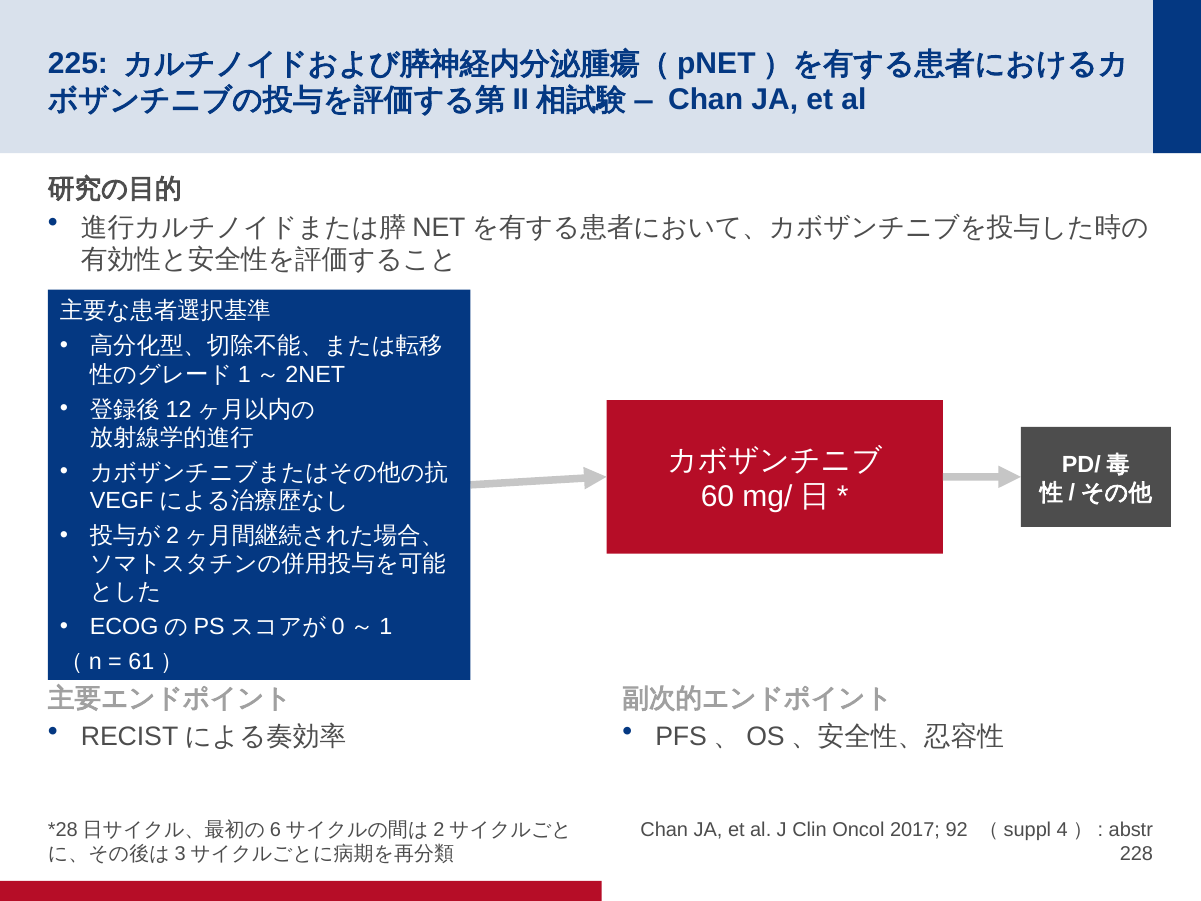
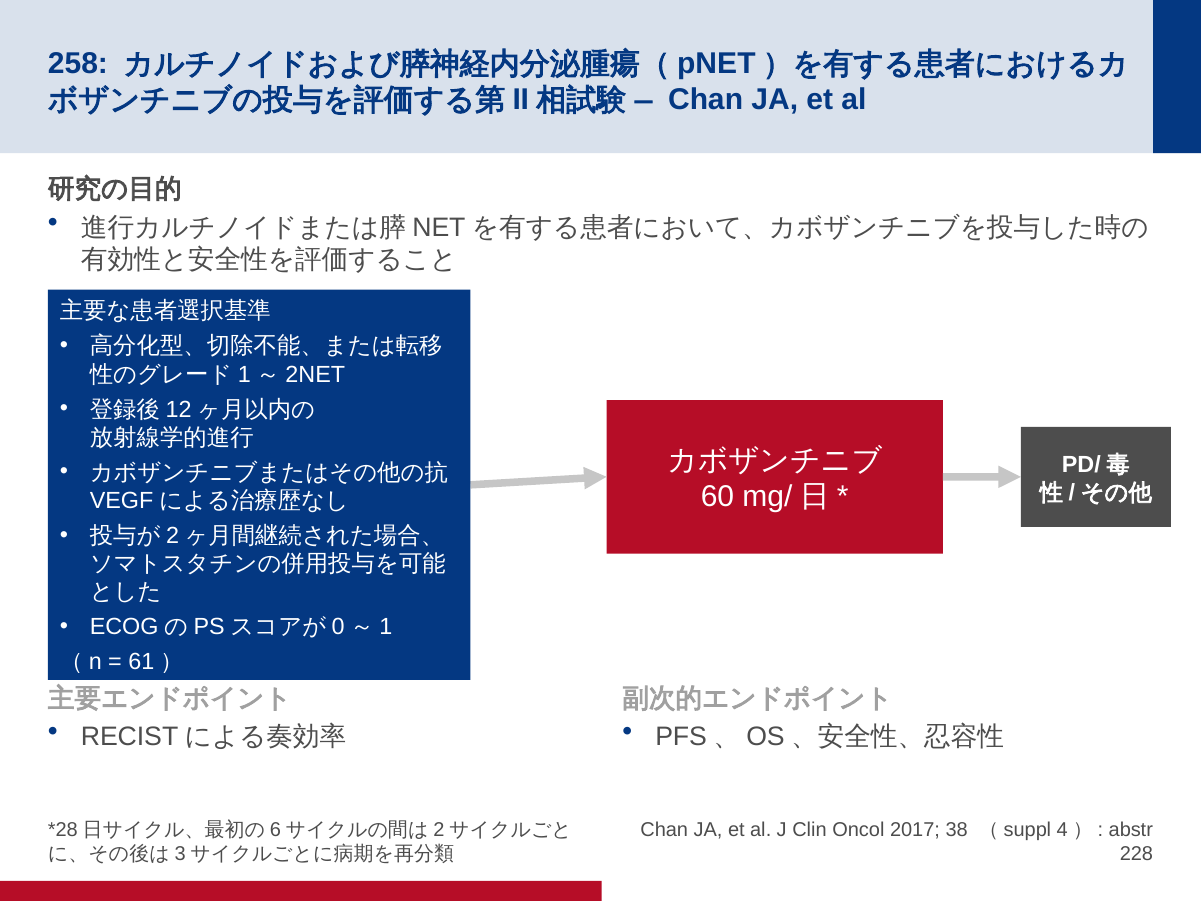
225: 225 -> 258
92: 92 -> 38
